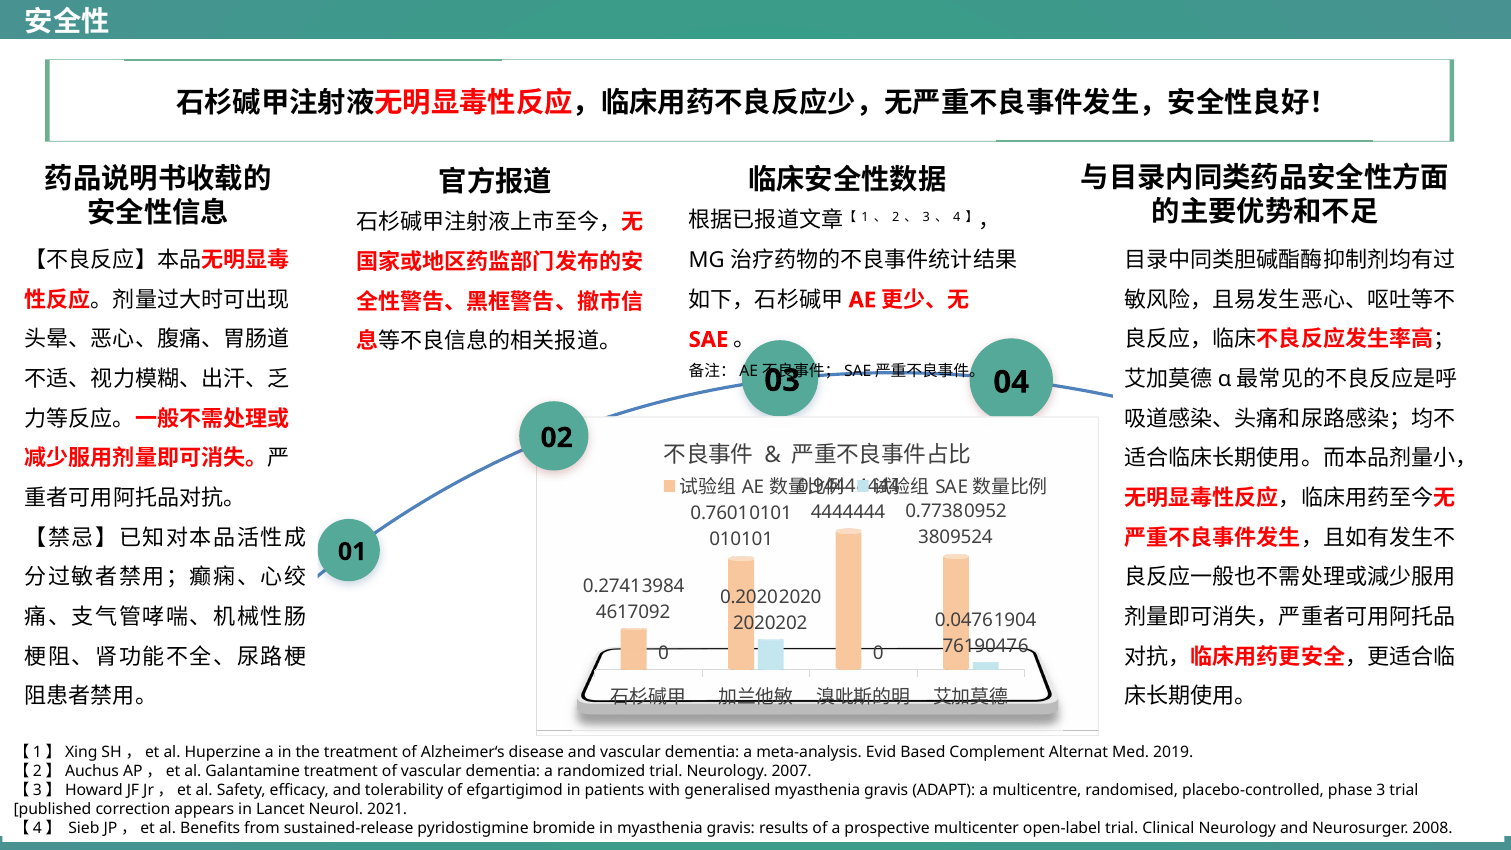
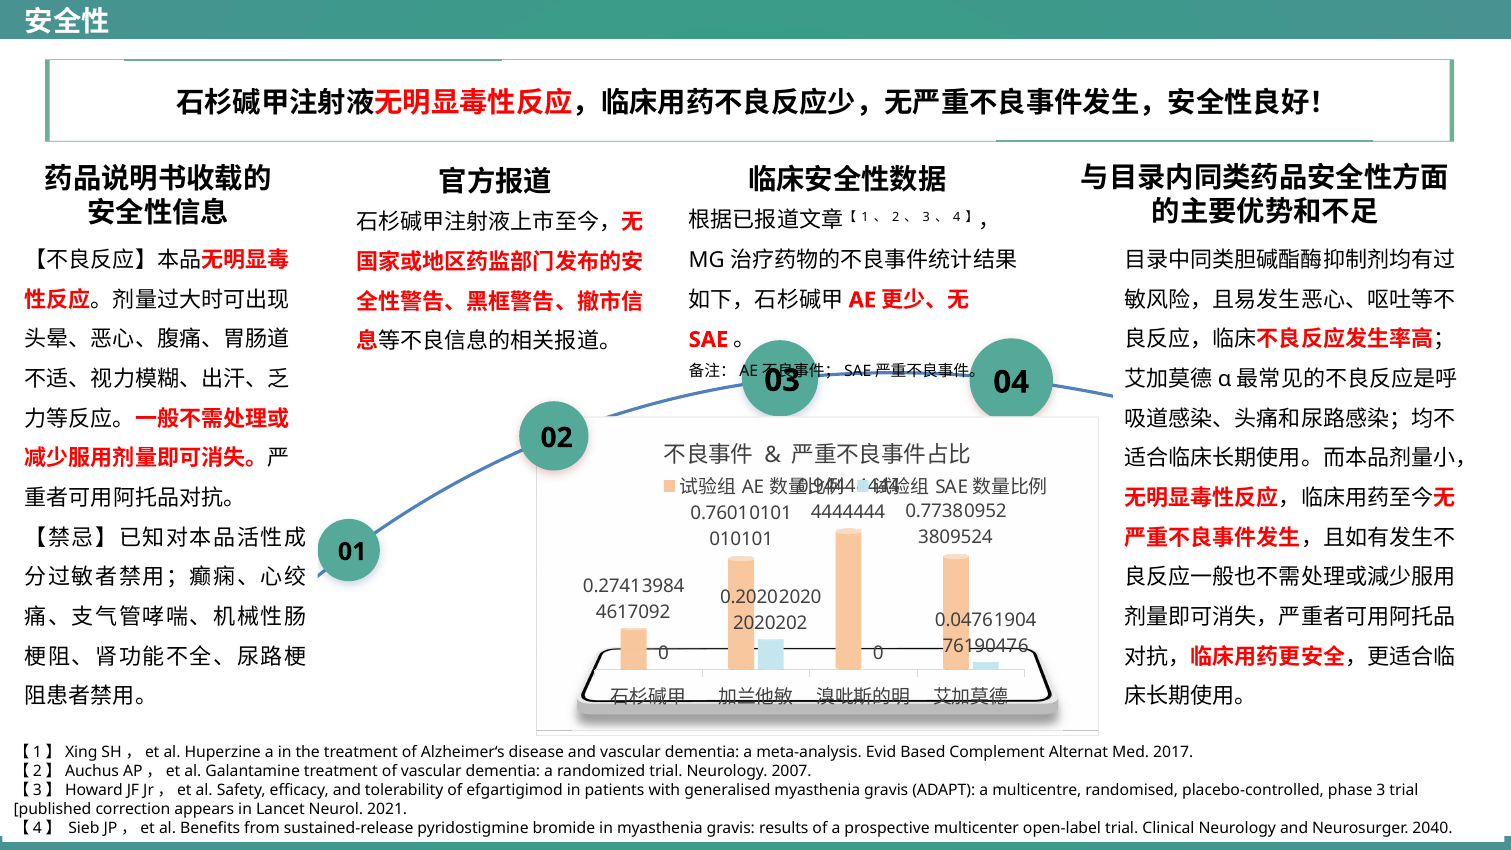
2019: 2019 -> 2017
2008: 2008 -> 2040
